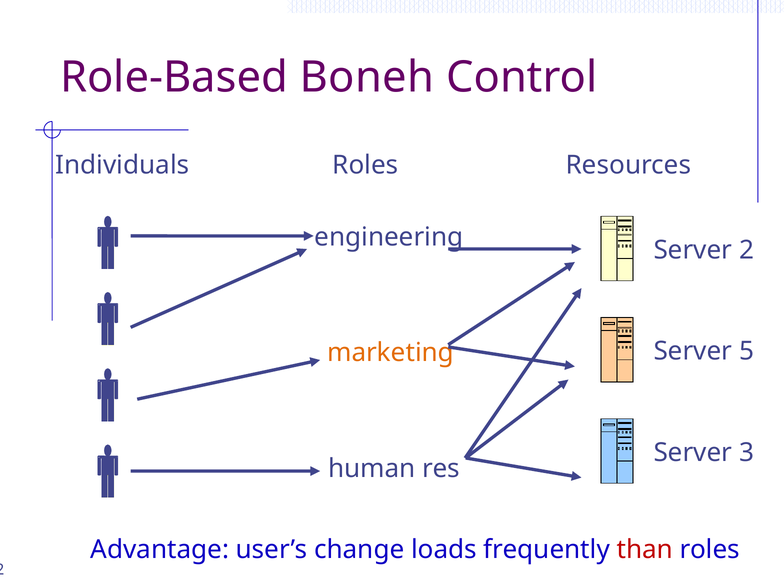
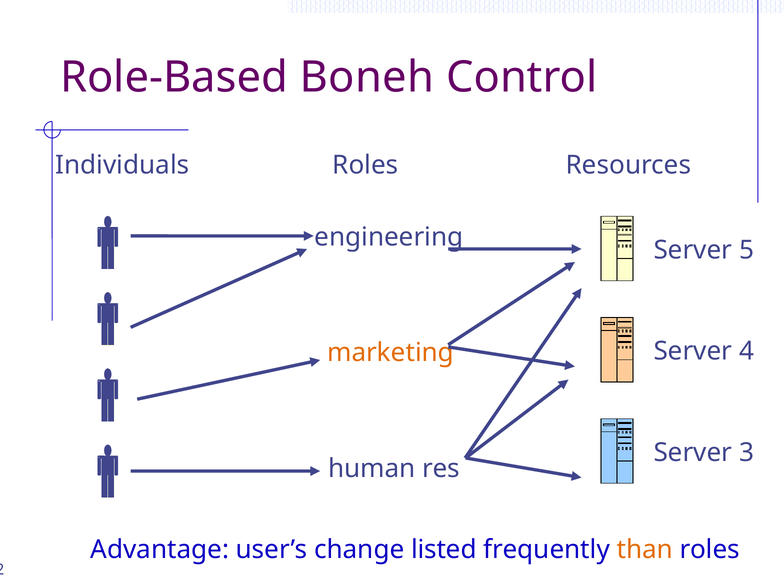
2: 2 -> 5
5: 5 -> 4
loads: loads -> listed
than colour: red -> orange
